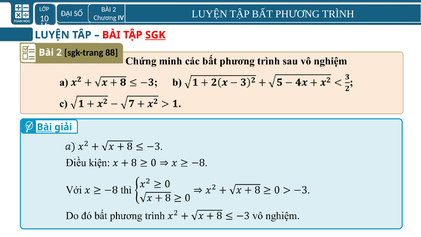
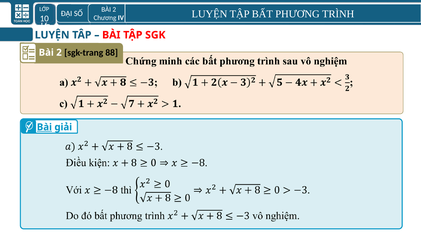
SGK underline: present -> none
